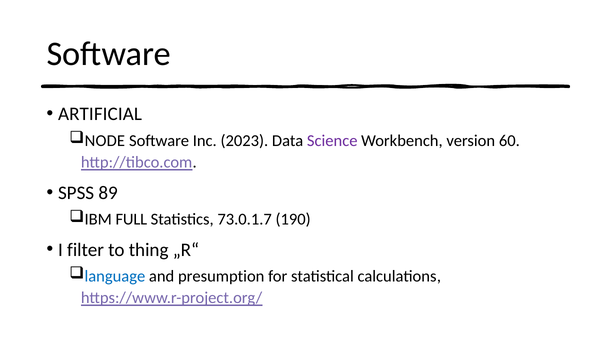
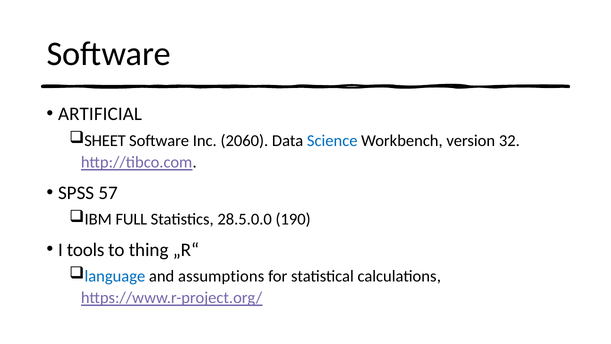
NODE: NODE -> SHEET
2023: 2023 -> 2060
Science colour: purple -> blue
60: 60 -> 32
89: 89 -> 57
73.0.1.7: 73.0.1.7 -> 28.5.0.0
filter: filter -> tools
presumption: presumption -> assumptions
